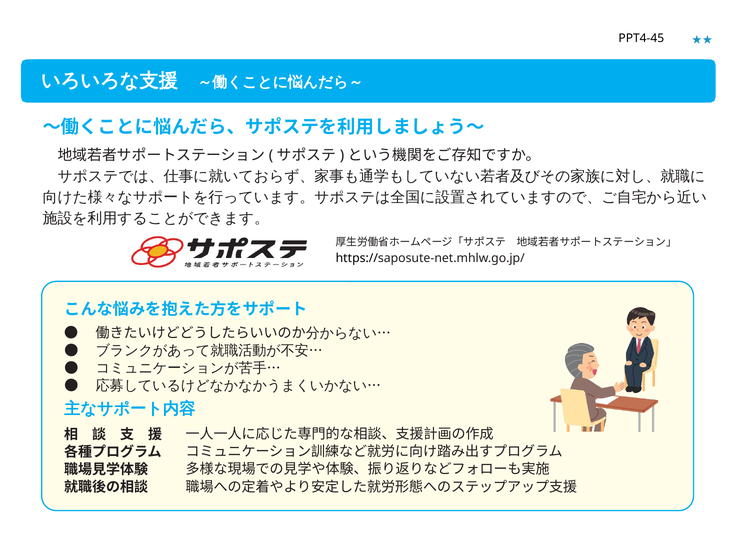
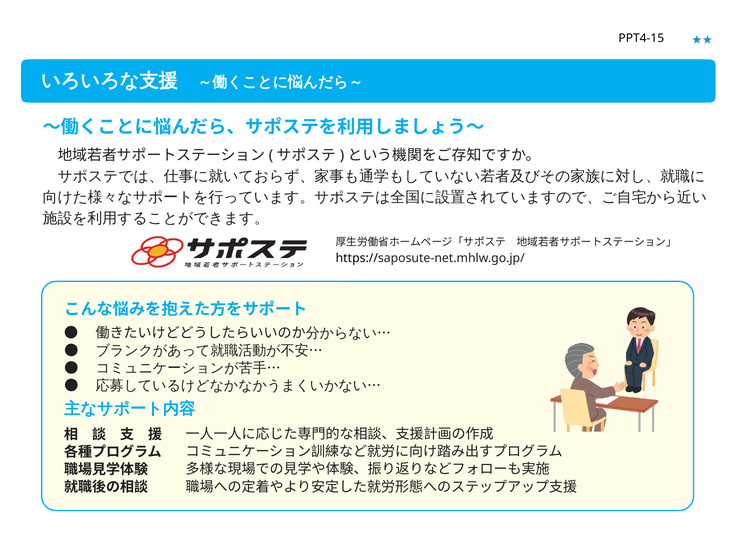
PPT4-45: PPT4-45 -> PPT4-15
